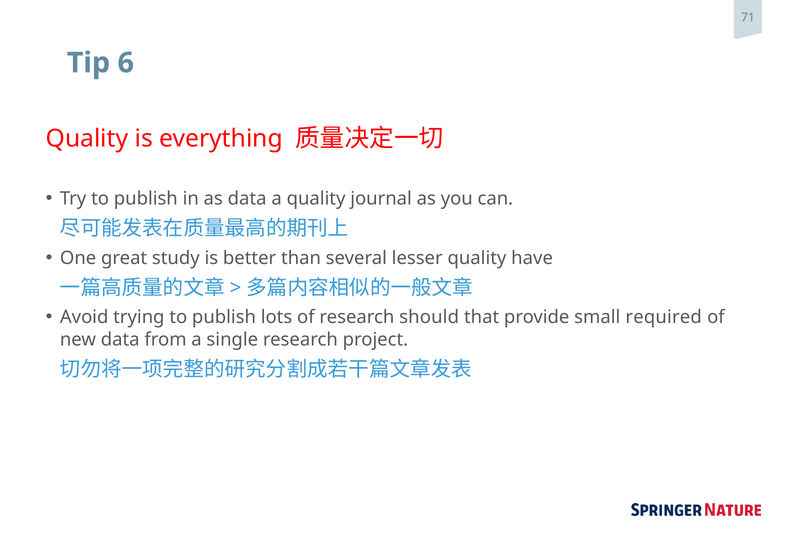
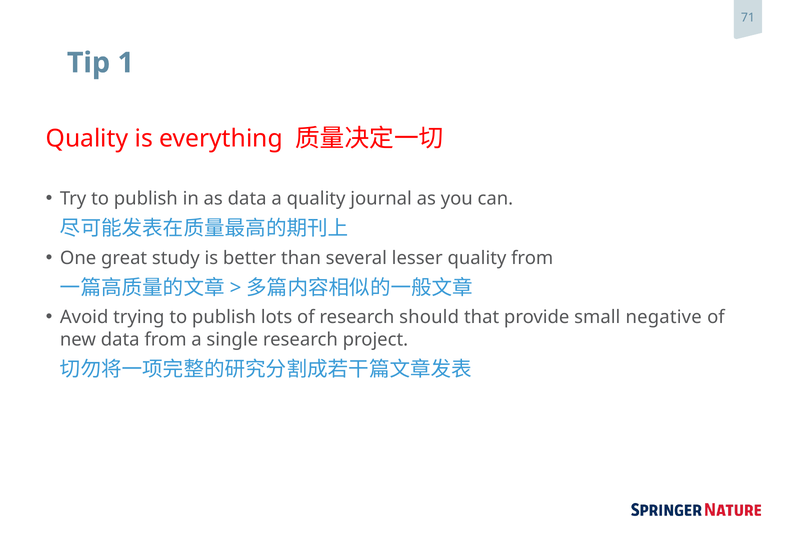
6: 6 -> 1
quality have: have -> from
required: required -> negative
